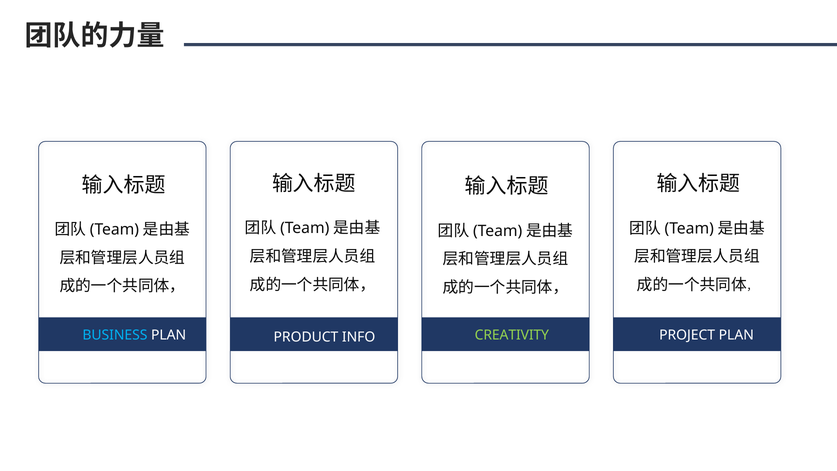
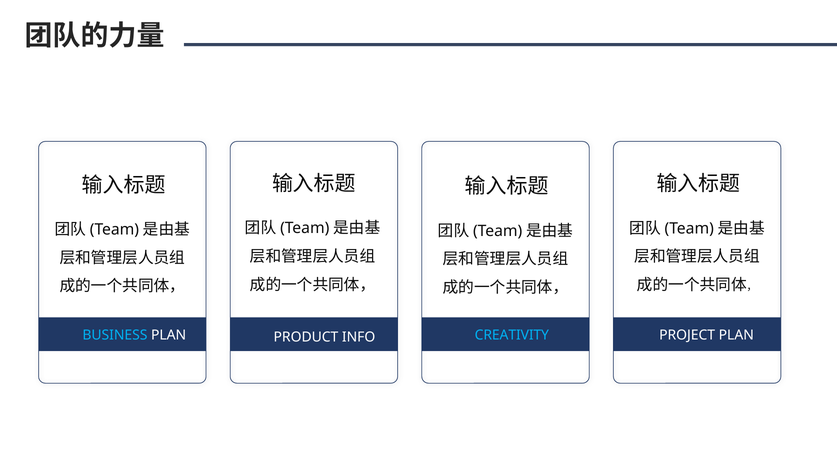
CREATIVITY colour: light green -> light blue
